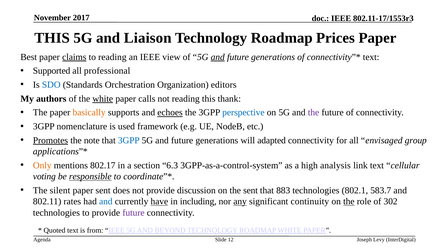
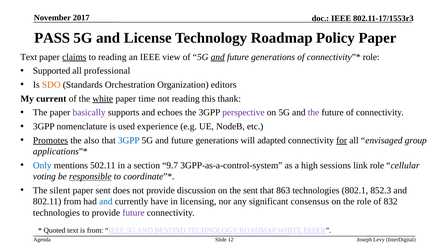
THIS at (52, 38): THIS -> PASS
Liaison: Liaison -> License
Prices: Prices -> Policy
Best at (29, 57): Best -> Text
text at (371, 57): text -> role
SDO colour: blue -> orange
authors: authors -> current
calls: calls -> time
basically colour: orange -> purple
echoes underline: present -> none
perspective colour: blue -> purple
framework: framework -> experience
note: note -> also
for underline: none -> present
Only colour: orange -> blue
802.17: 802.17 -> 502.11
6.3: 6.3 -> 9.7
analysis: analysis -> sessions
link text: text -> role
883: 883 -> 863
583.7: 583.7 -> 852.3
802.11 rates: rates -> from
have underline: present -> none
including: including -> licensing
any underline: present -> none
continuity: continuity -> consensus
the at (349, 202) underline: present -> none
302: 302 -> 832
